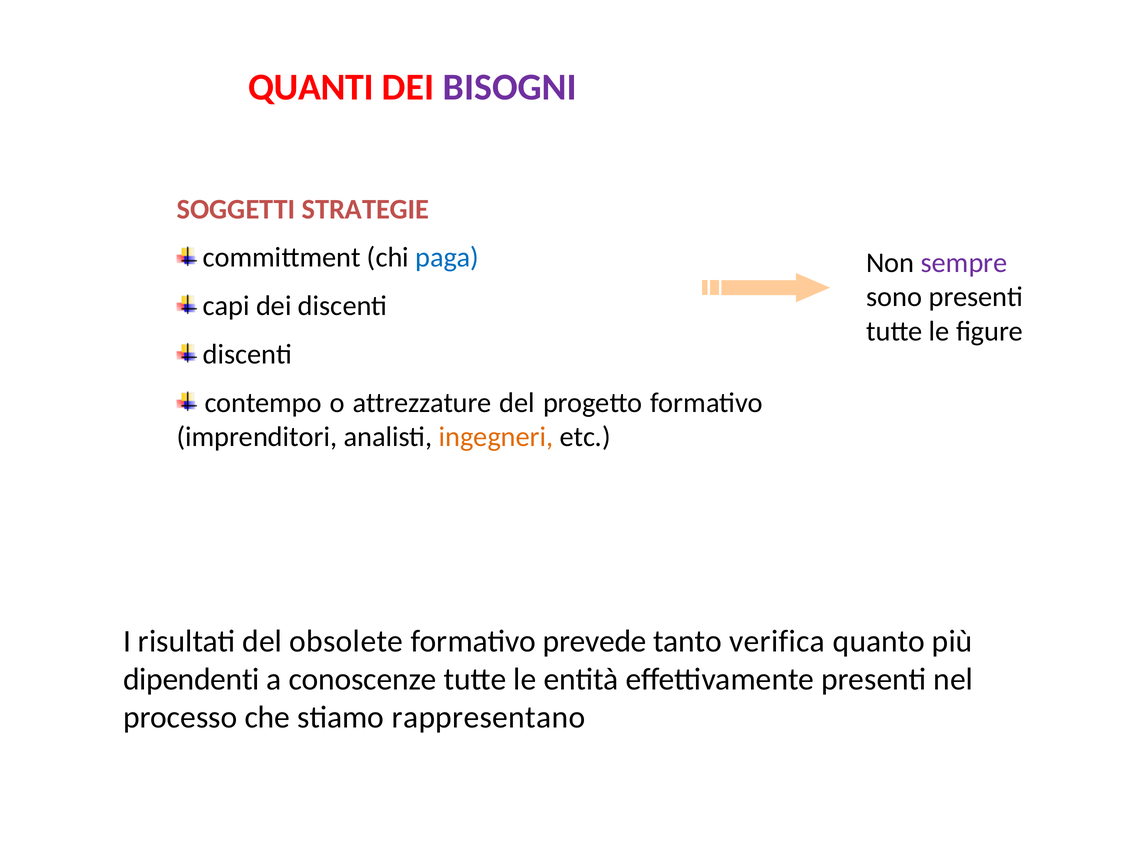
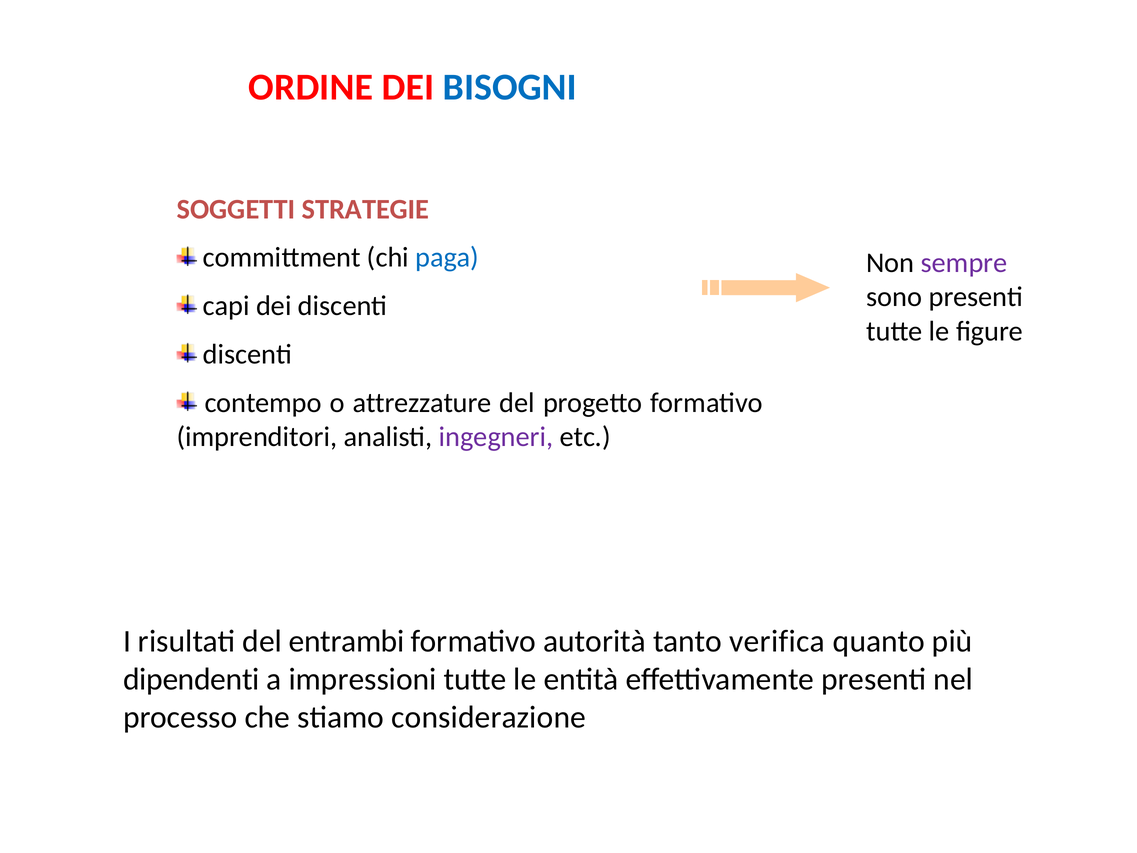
QUANTI: QUANTI -> ORDINE
BISOGNI colour: purple -> blue
ingegneri colour: orange -> purple
obsolete: obsolete -> entrambi
prevede: prevede -> autorità
conoscenze: conoscenze -> impressioni
rappresentano: rappresentano -> considerazione
